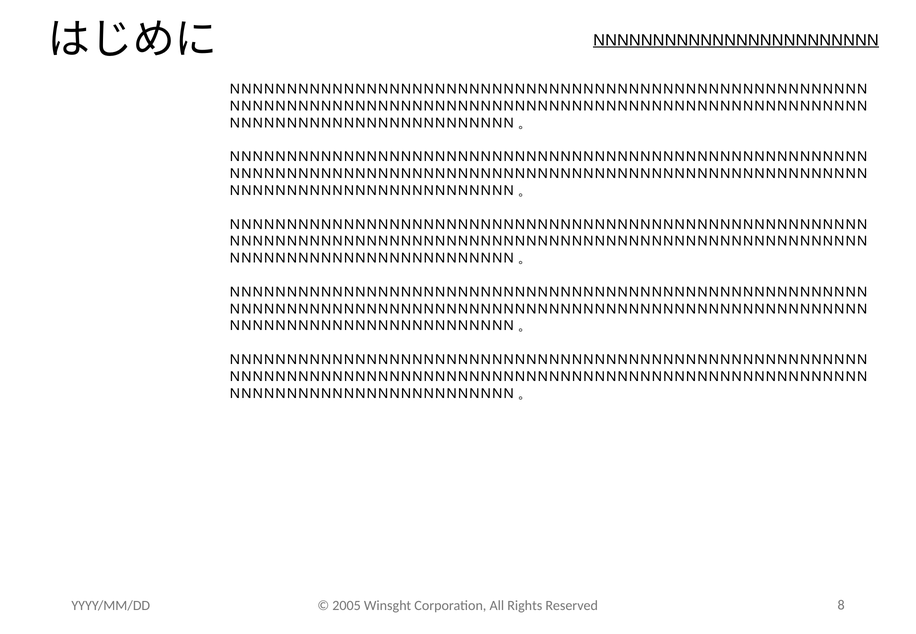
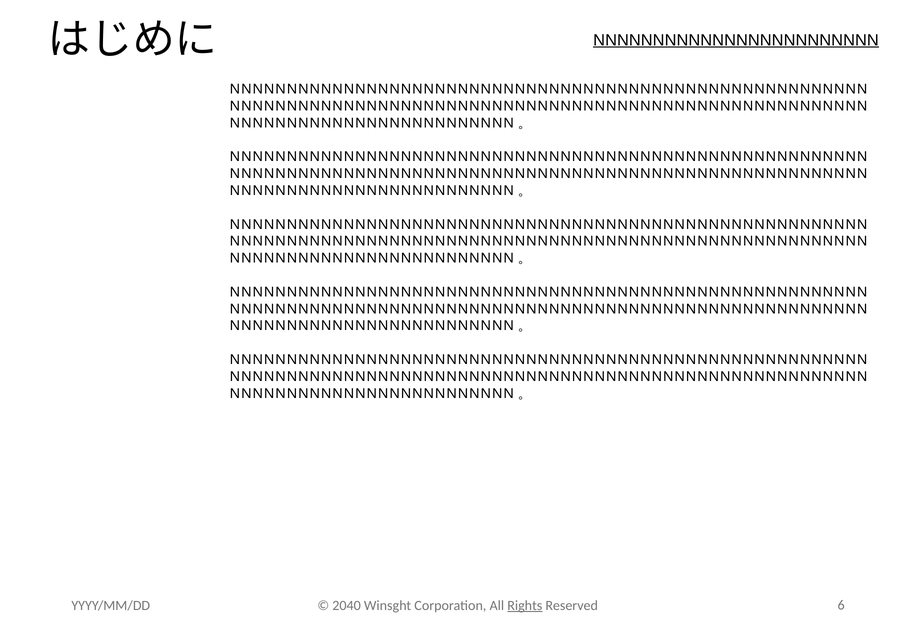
2005: 2005 -> 2040
Rights underline: none -> present
8: 8 -> 6
